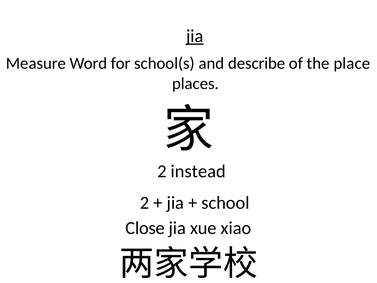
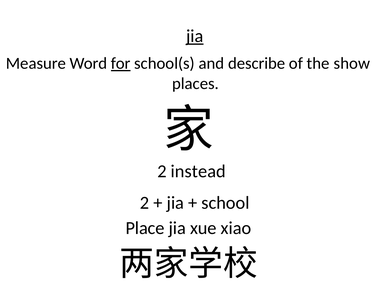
for underline: none -> present
place: place -> show
Close: Close -> Place
